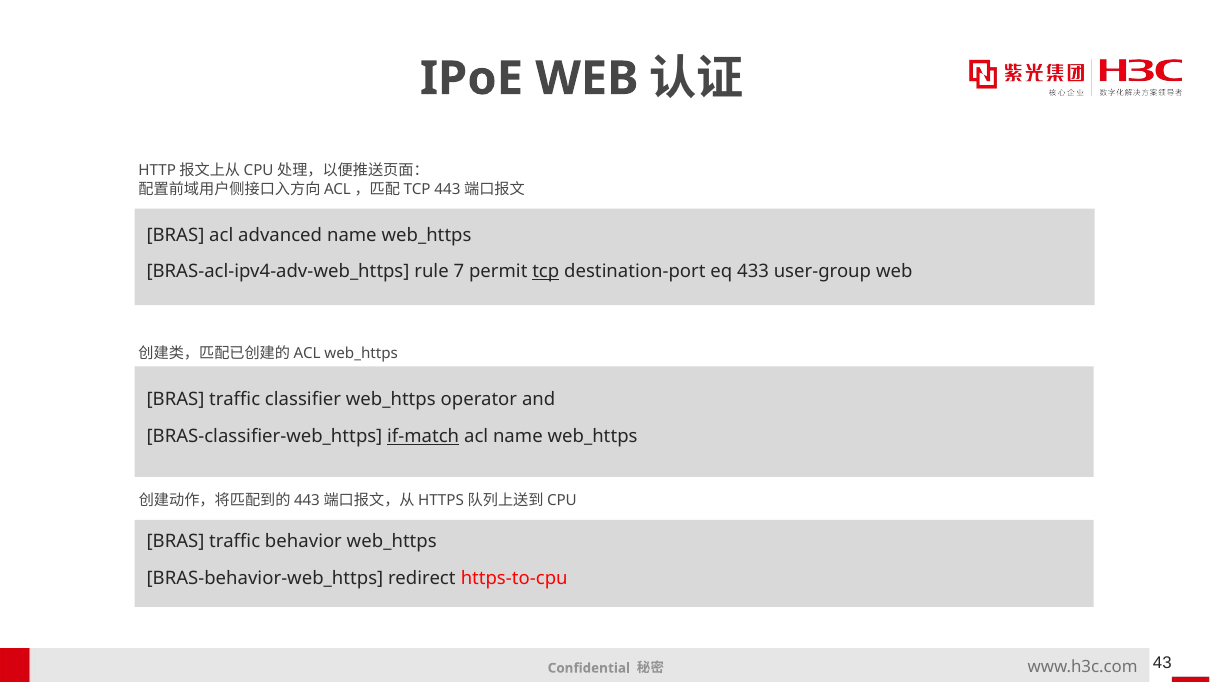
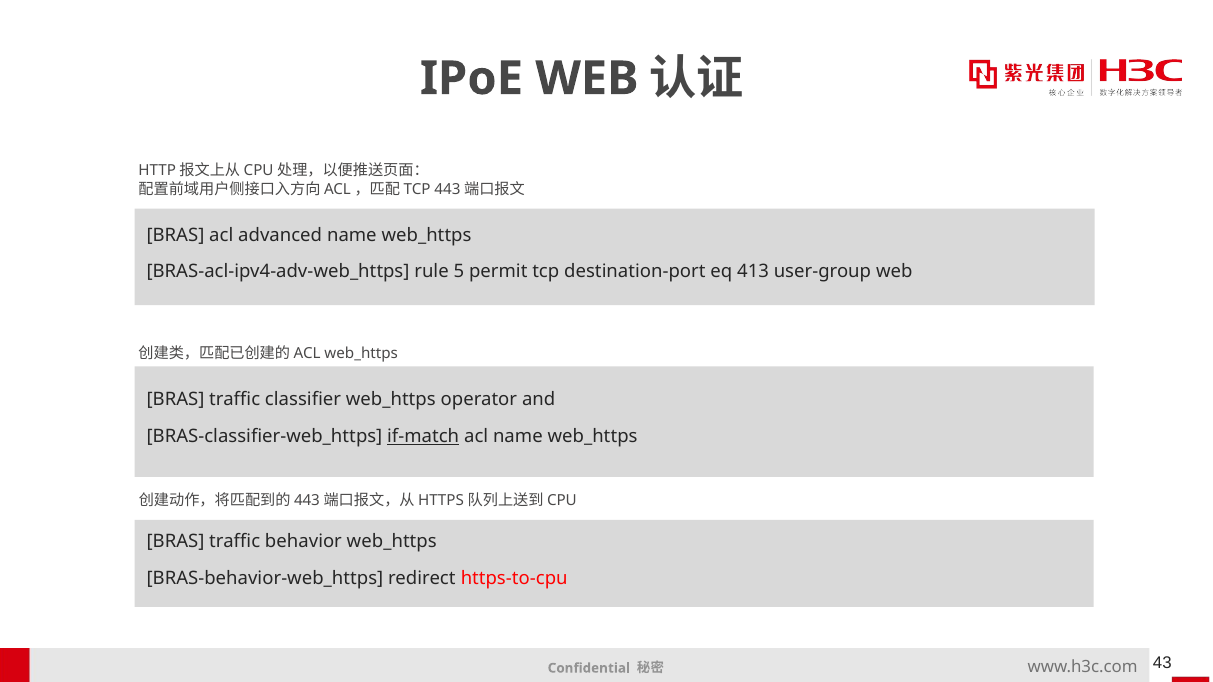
7: 7 -> 5
tcp underline: present -> none
433: 433 -> 413
